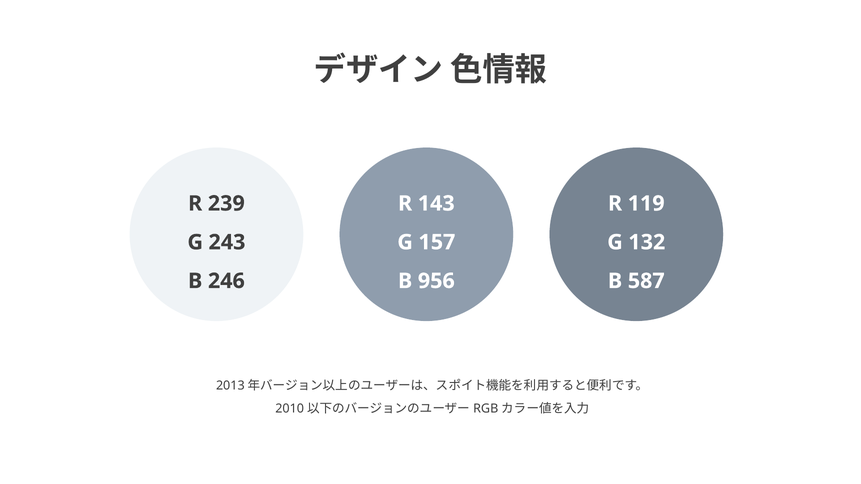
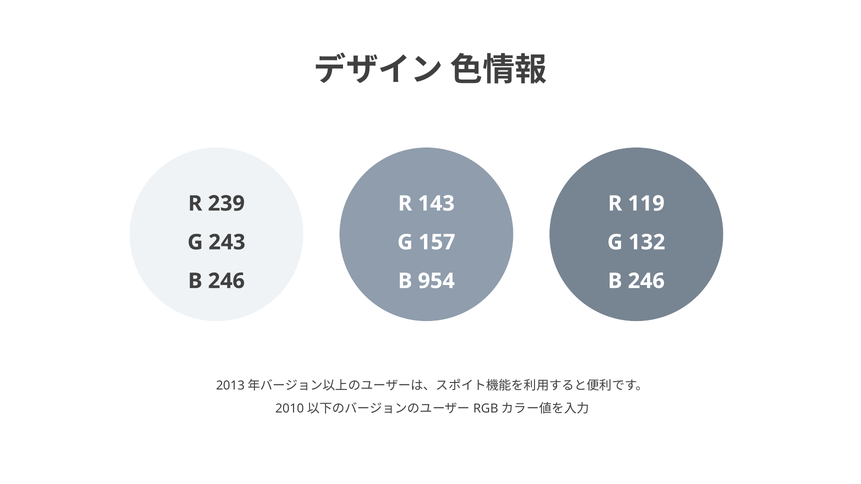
956: 956 -> 954
587 at (646, 281): 587 -> 246
